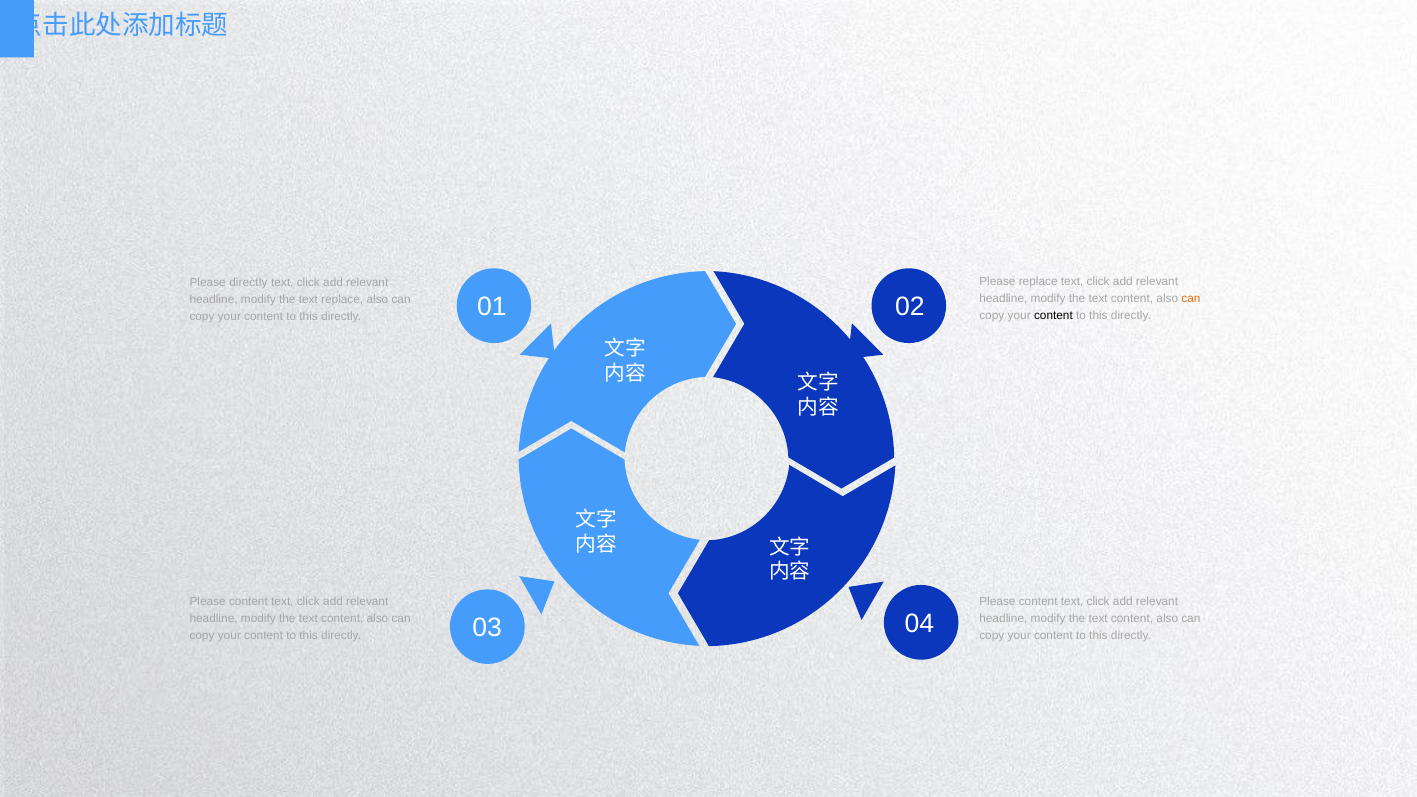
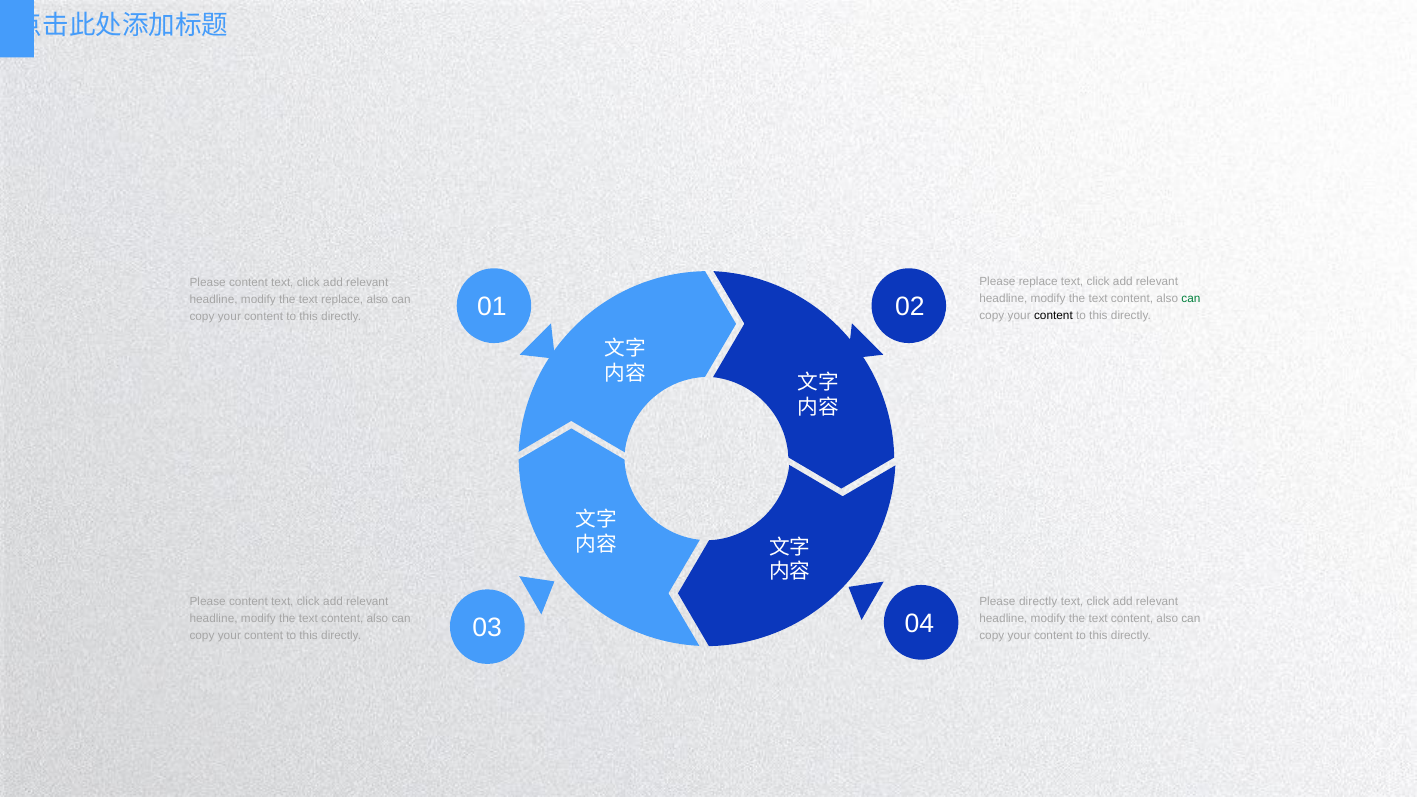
directly at (248, 282): directly -> content
can at (1191, 299) colour: orange -> green
content at (1038, 602): content -> directly
